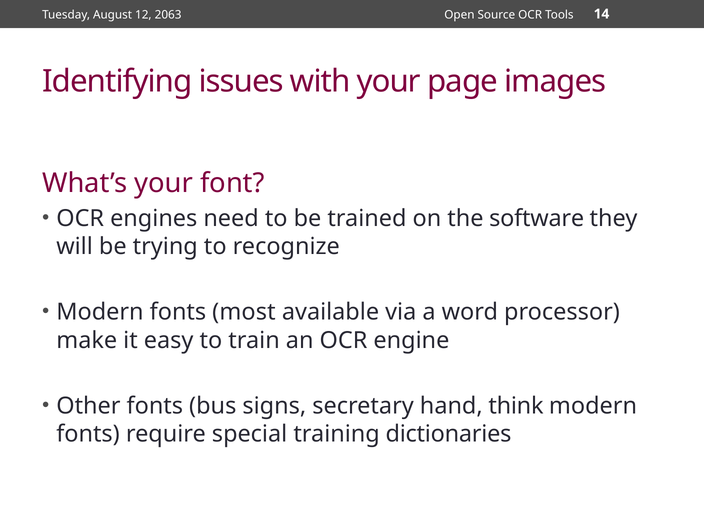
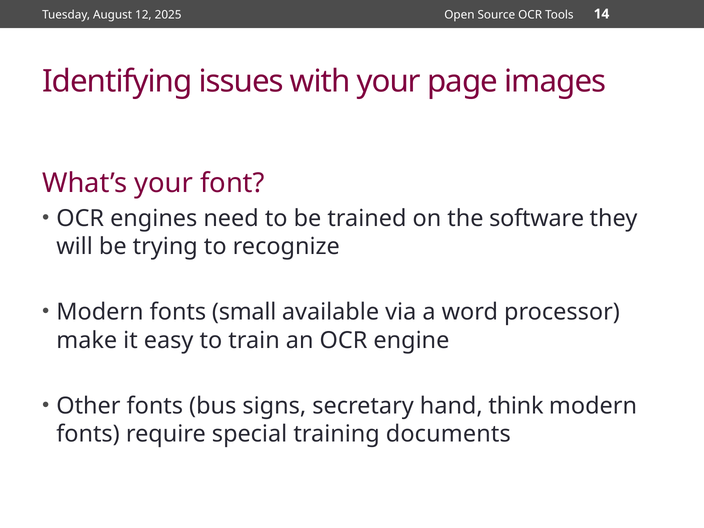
2063: 2063 -> 2025
most: most -> small
dictionaries: dictionaries -> documents
